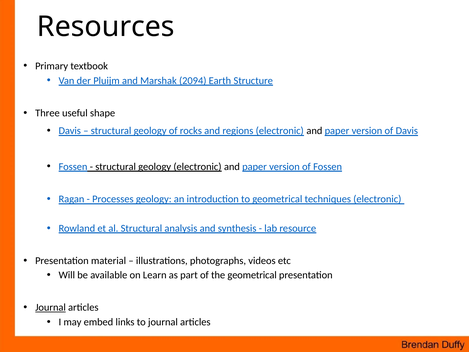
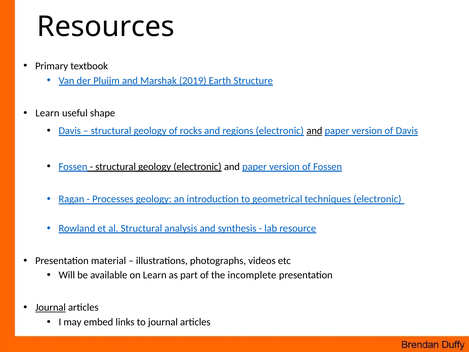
2094: 2094 -> 2019
Three at (47, 113): Three -> Learn
and at (314, 131) underline: none -> present
the geometrical: geometrical -> incomplete
